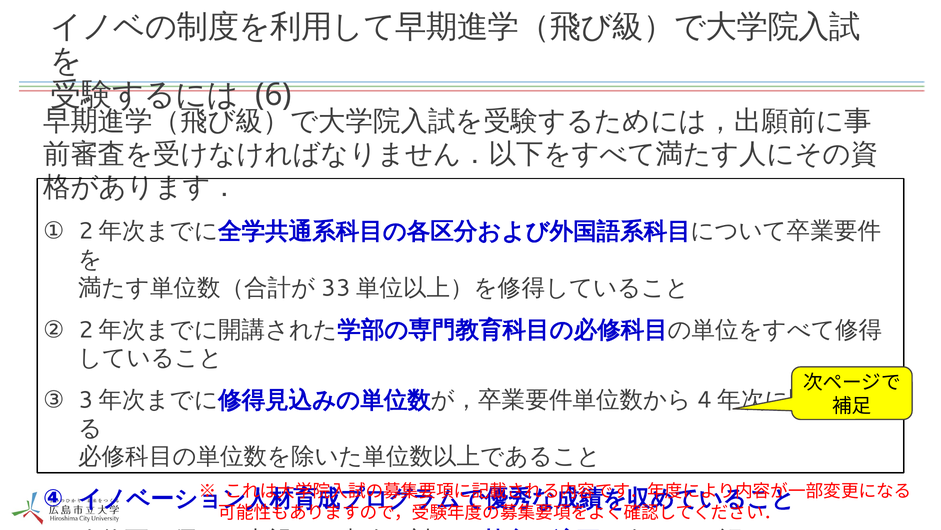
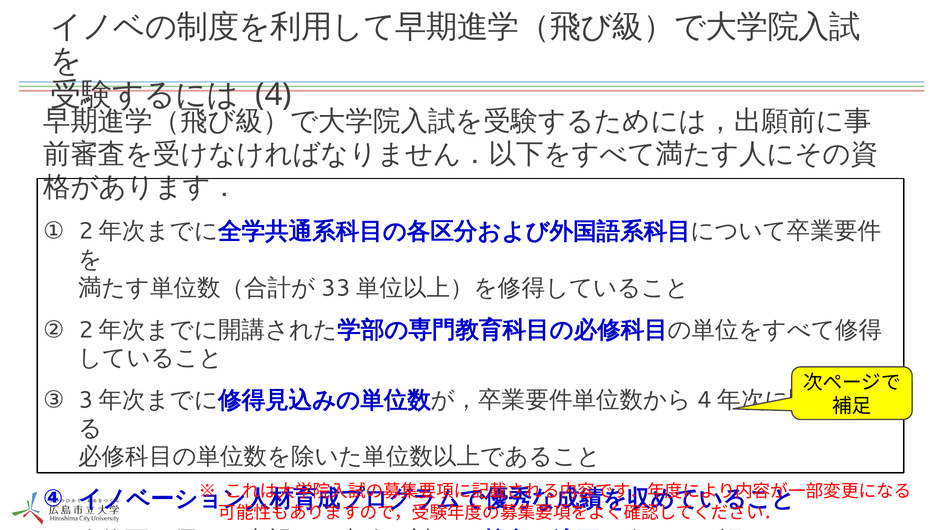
6: 6 -> 4
